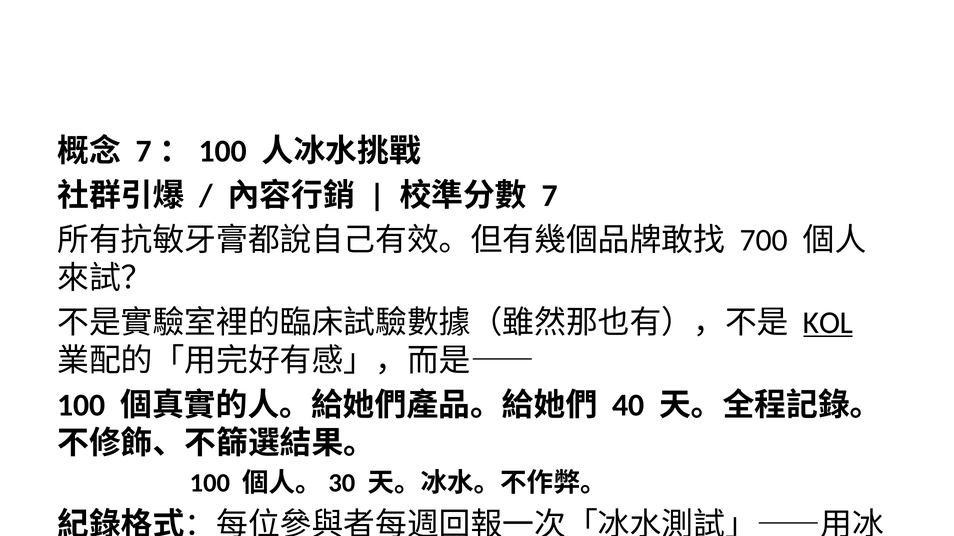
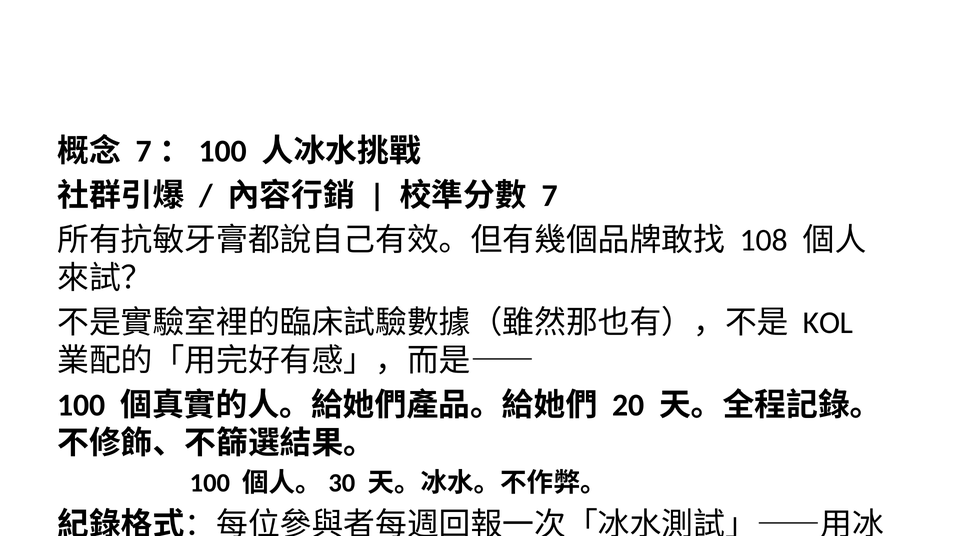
700: 700 -> 108
KOL underline: present -> none
40: 40 -> 20
